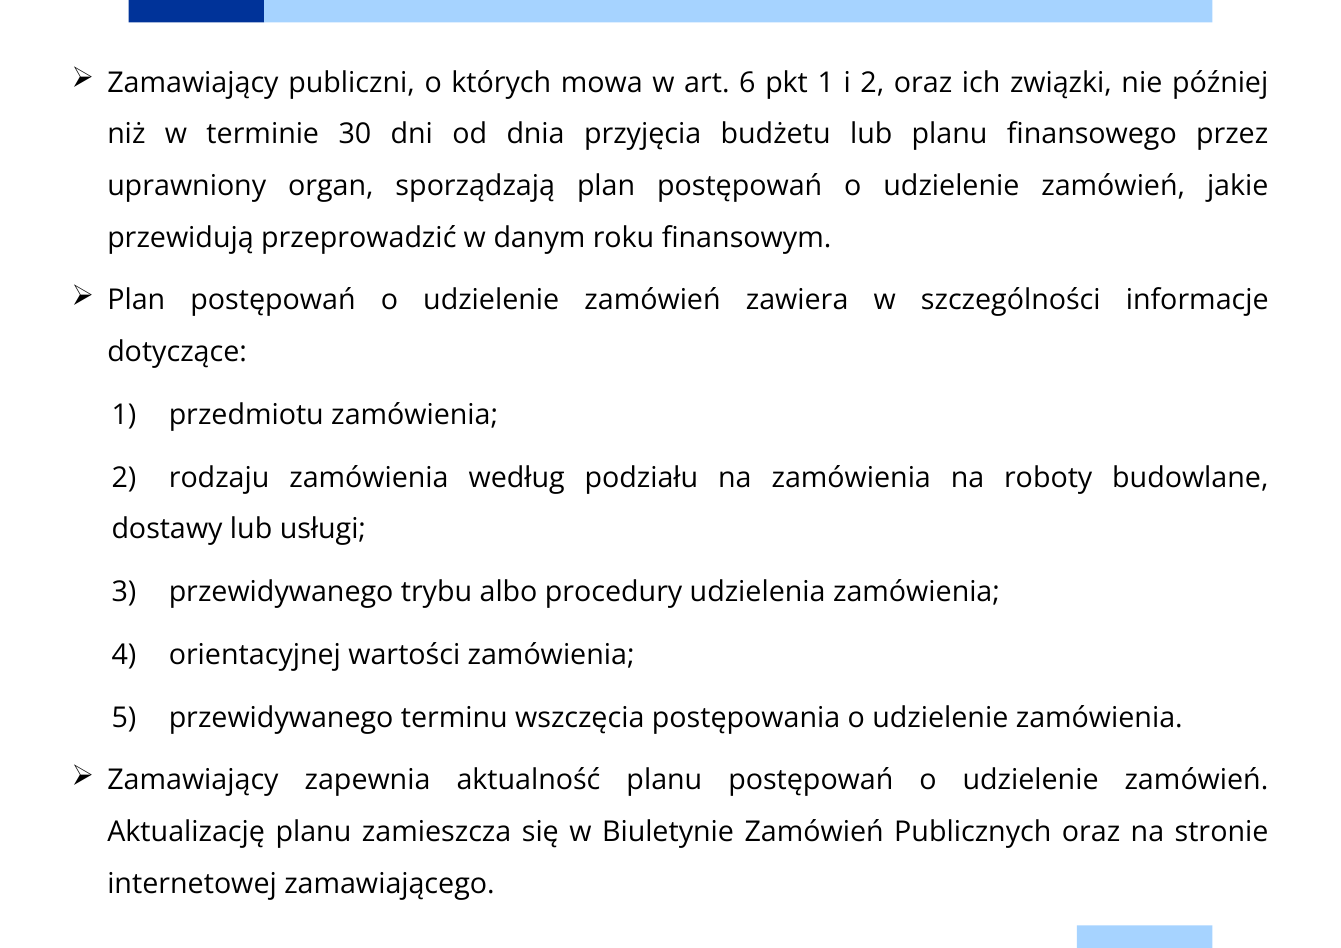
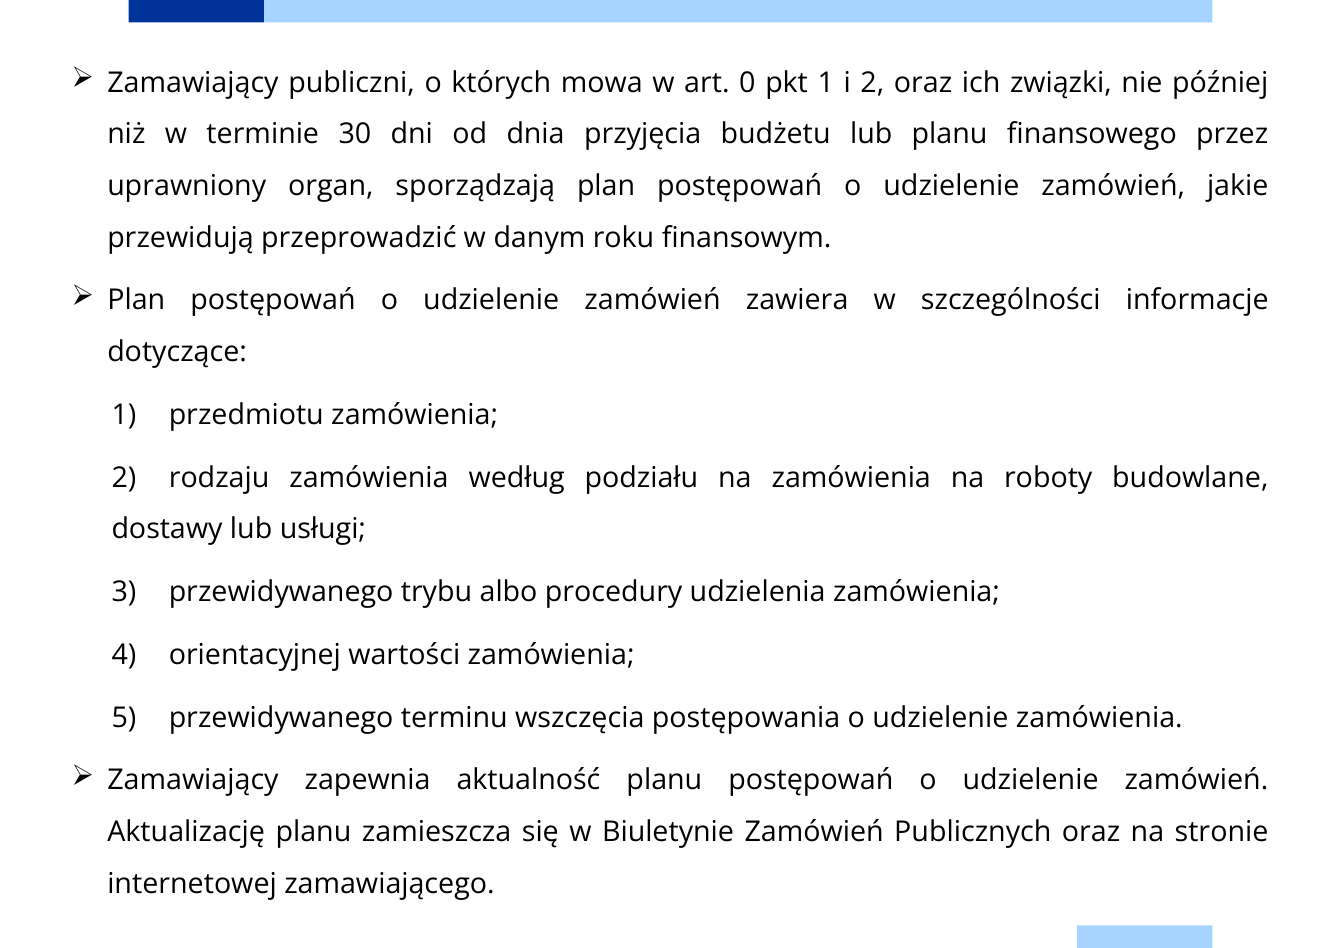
6: 6 -> 0
